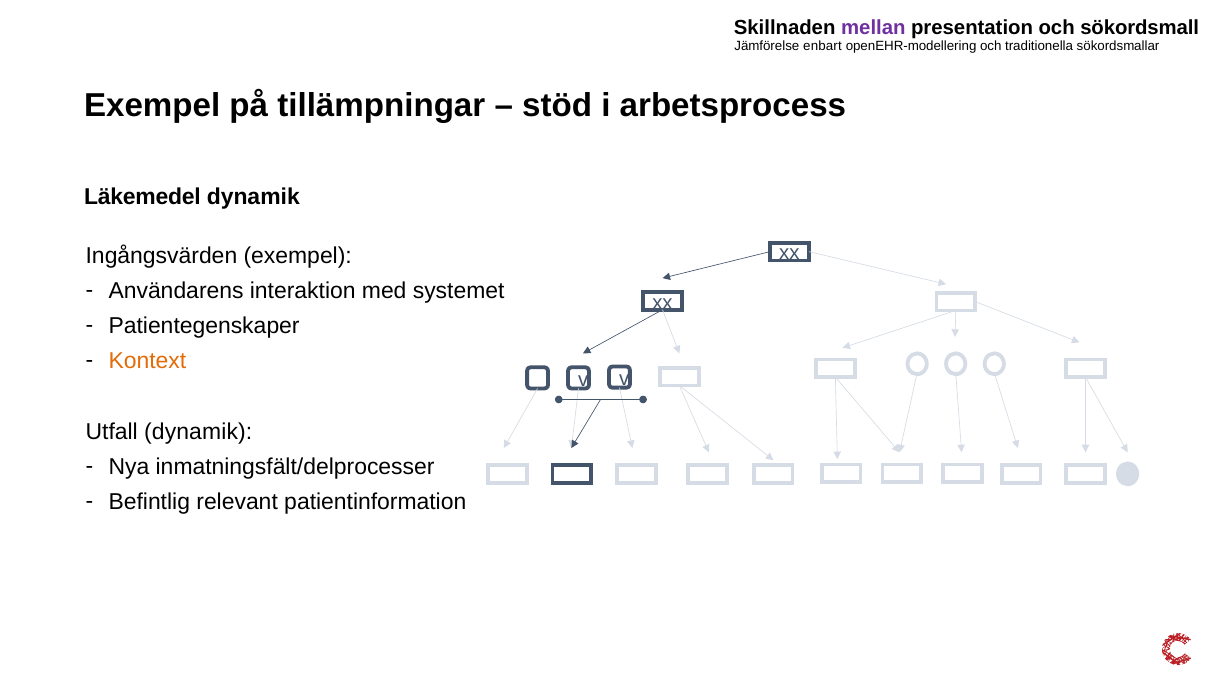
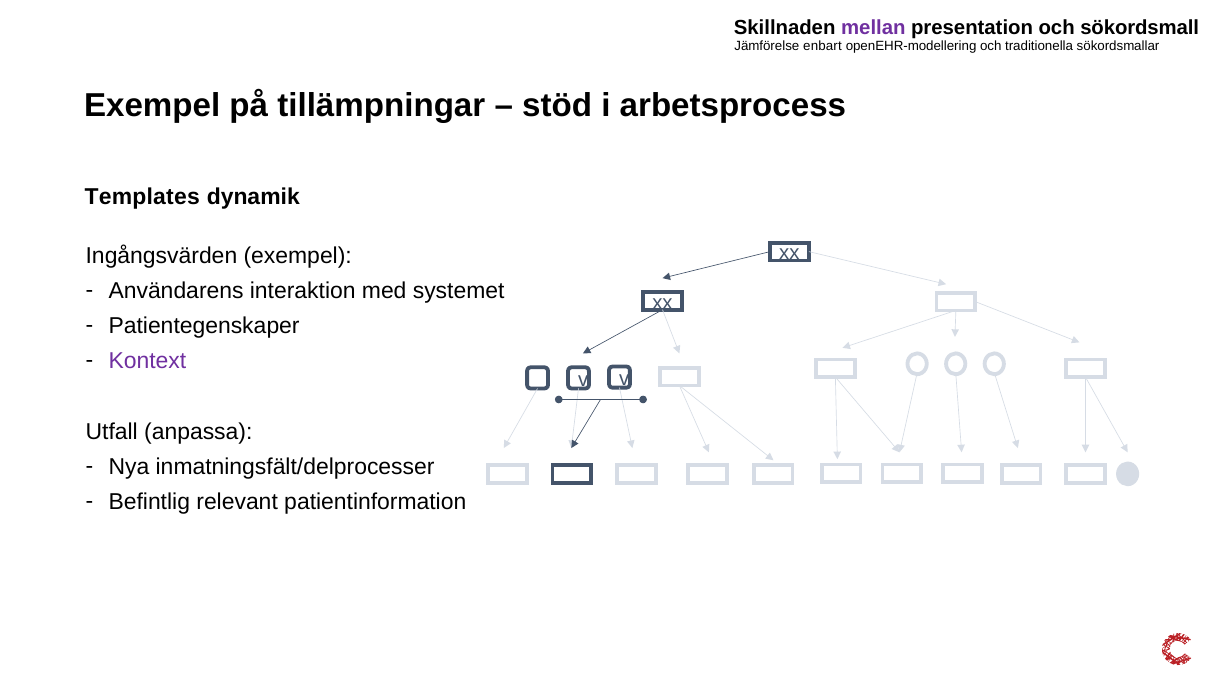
Läkemedel: Läkemedel -> Templates
Kontext colour: orange -> purple
Utfall dynamik: dynamik -> anpassa
